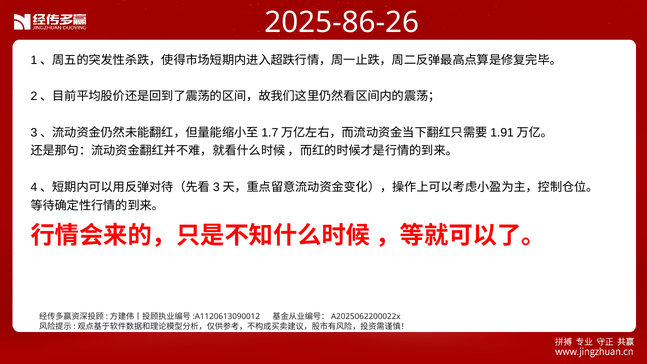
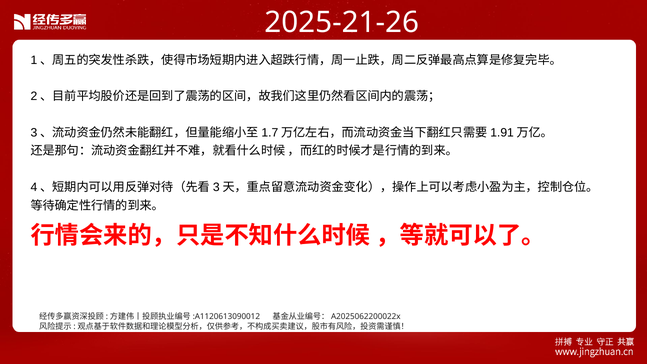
2025-86-26: 2025-86-26 -> 2025-21-26
